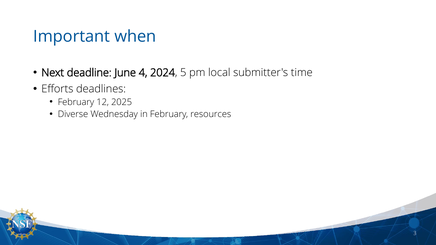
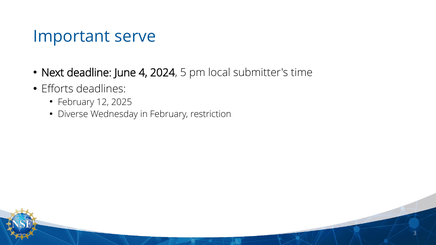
when: when -> serve
resources: resources -> restriction
